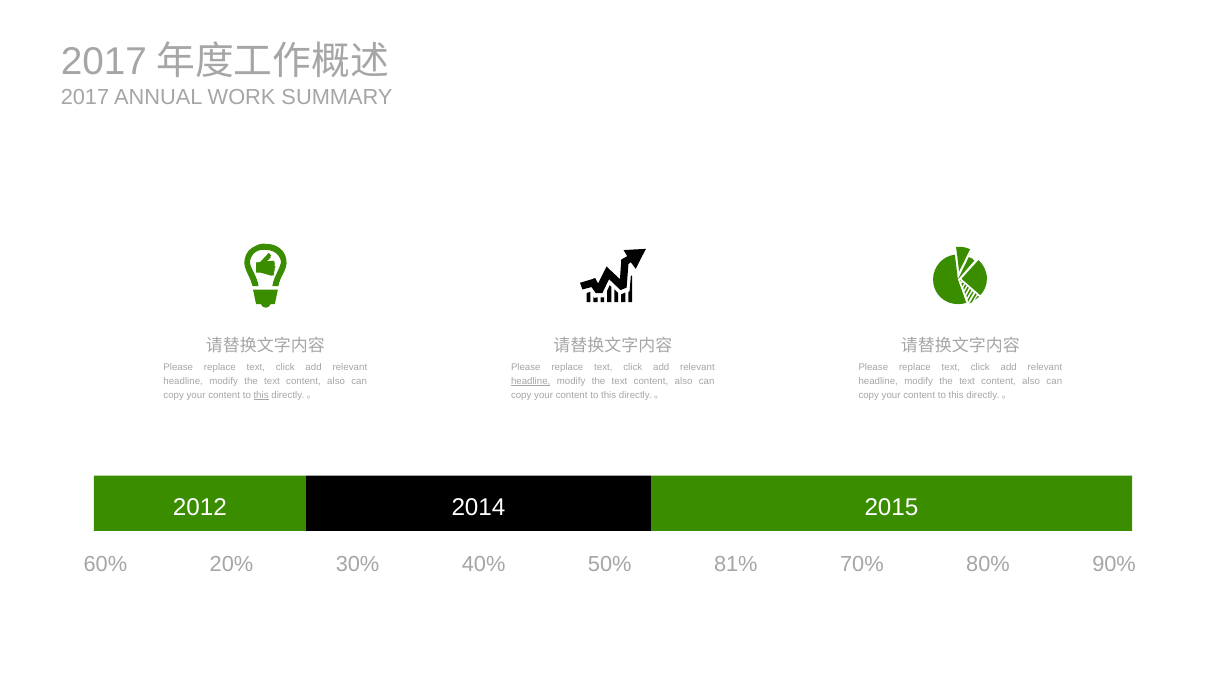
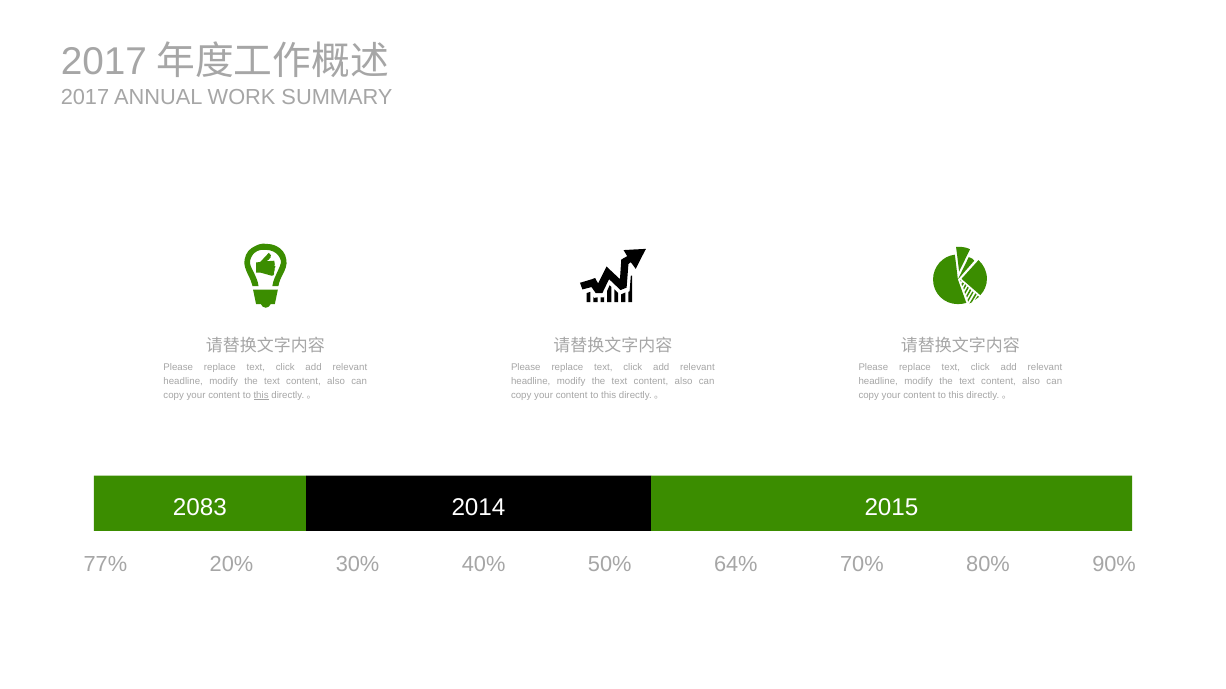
headline at (531, 381) underline: present -> none
2012: 2012 -> 2083
60%: 60% -> 77%
81%: 81% -> 64%
